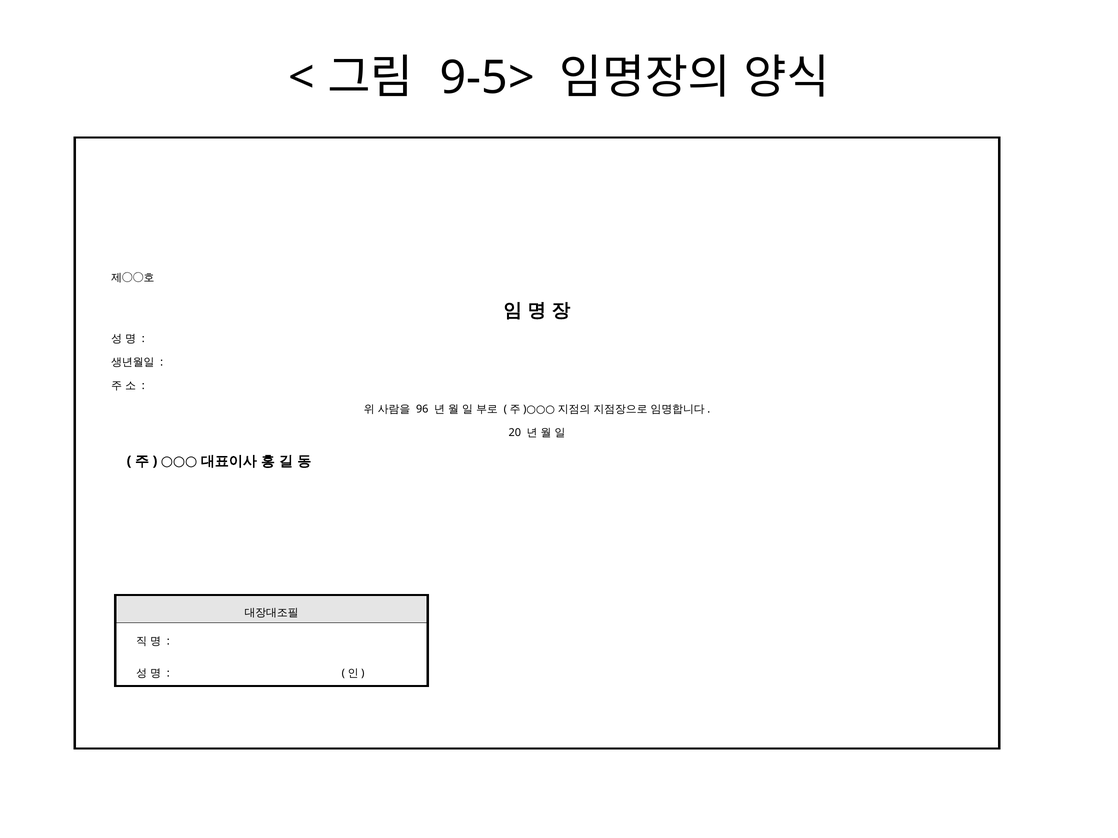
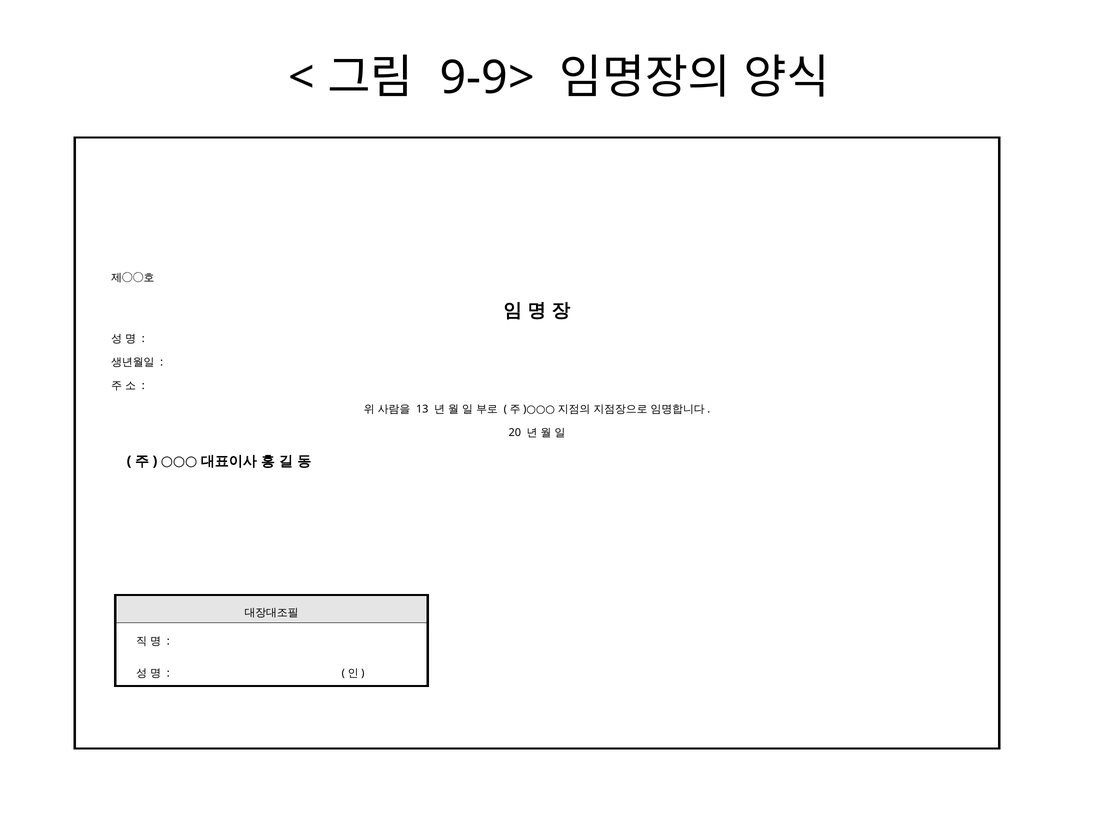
9-5>: 9-5> -> 9-9>
96: 96 -> 13
